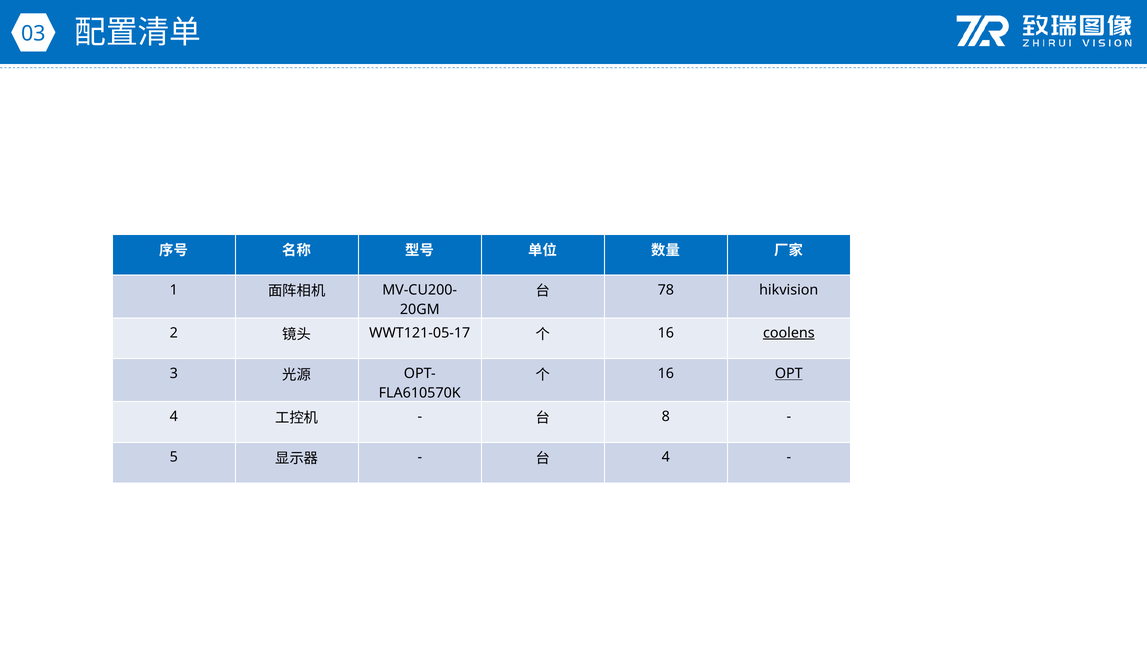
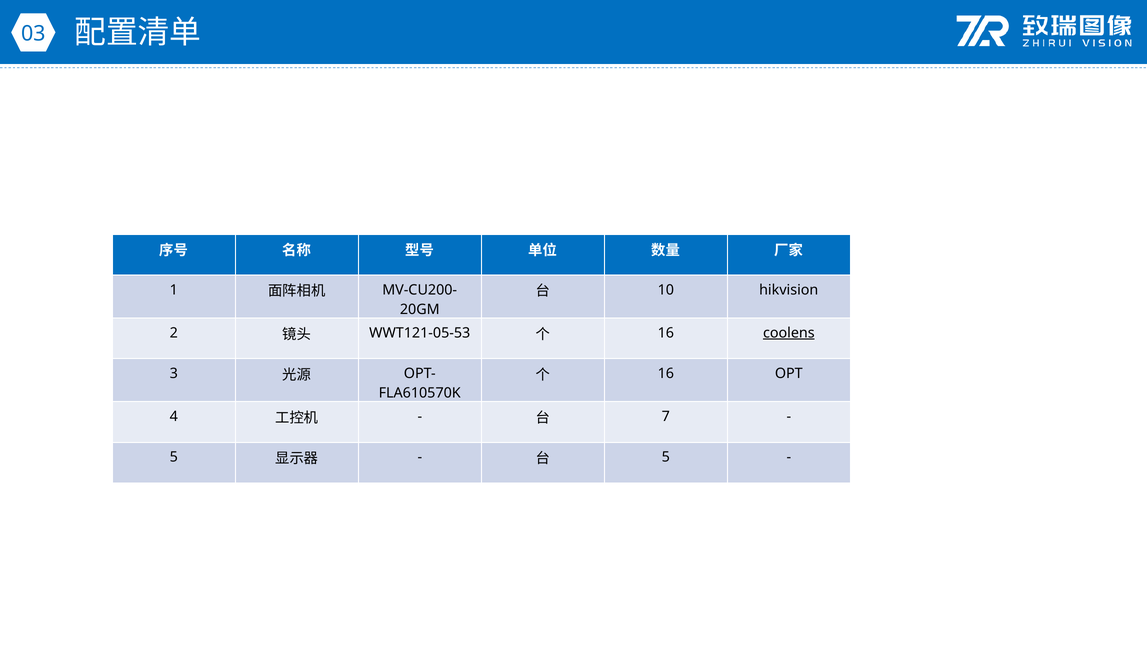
78: 78 -> 10
WWT121-05-17: WWT121-05-17 -> WWT121-05-53
OPT underline: present -> none
8: 8 -> 7
4 at (666, 457): 4 -> 5
